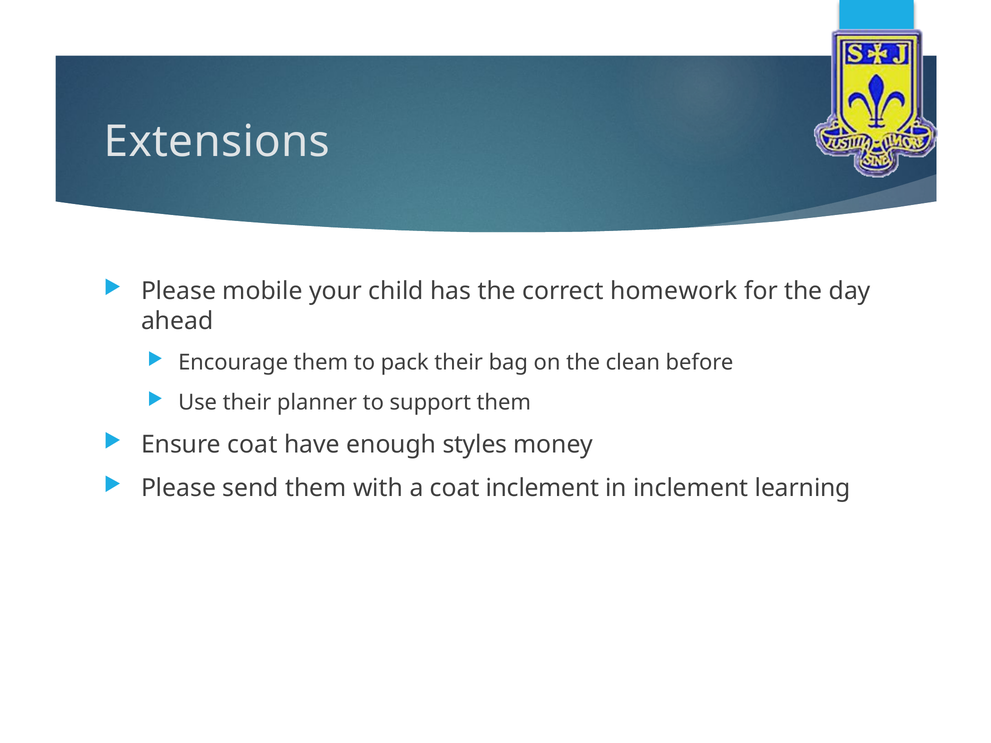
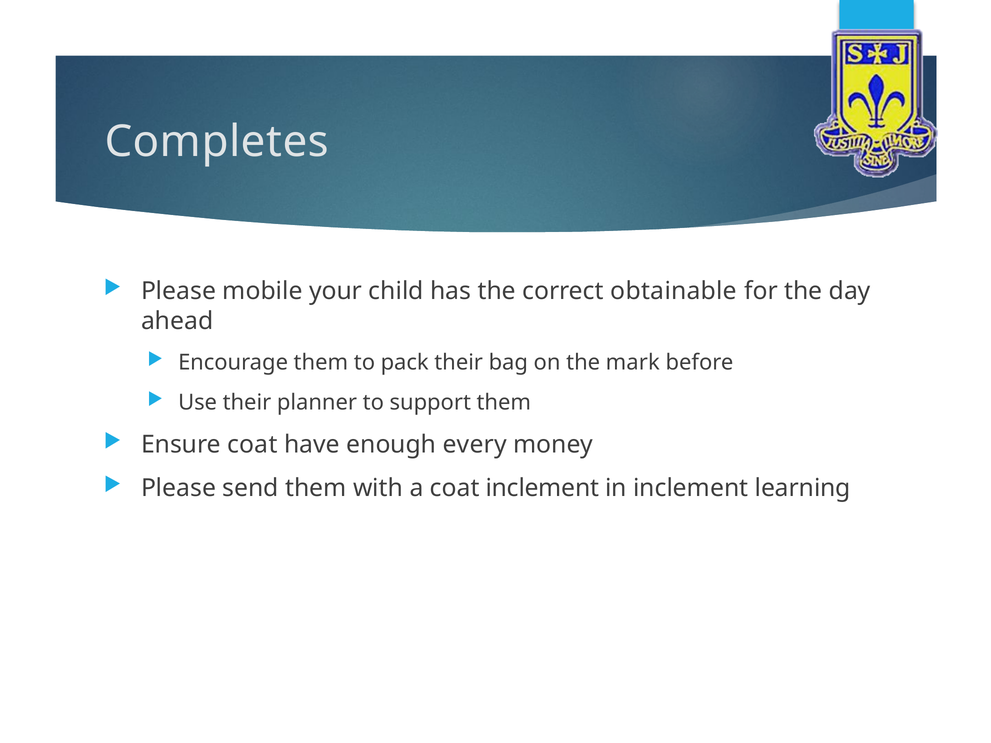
Extensions: Extensions -> Completes
homework: homework -> obtainable
clean: clean -> mark
styles: styles -> every
